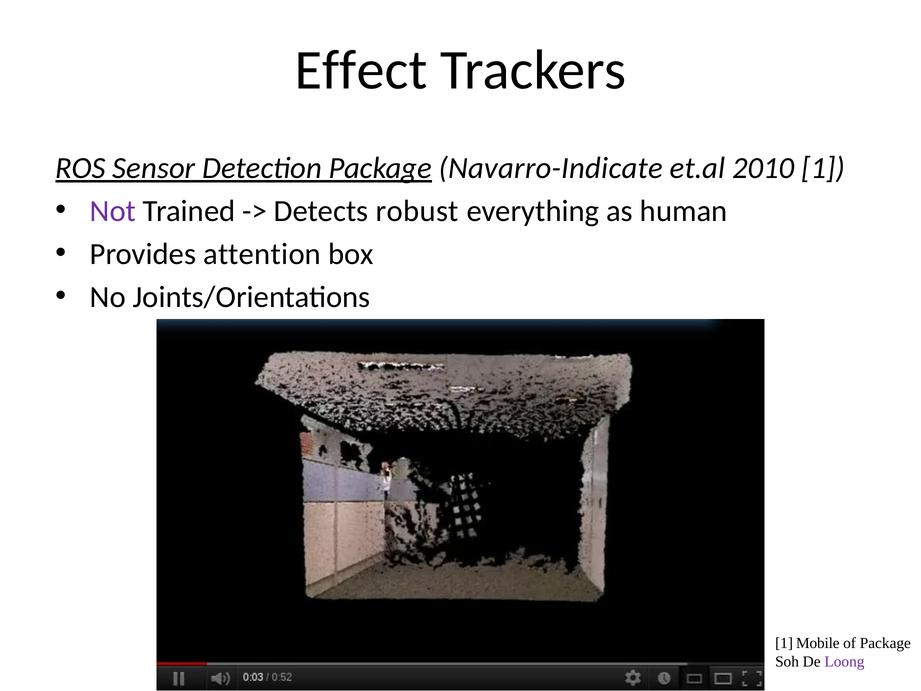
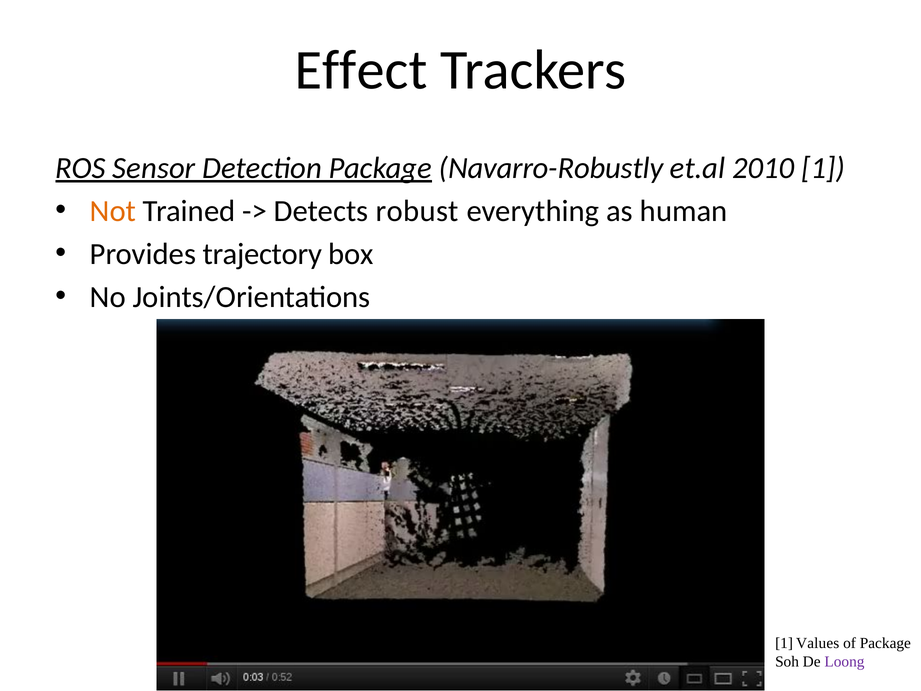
Navarro-Indicate: Navarro-Indicate -> Navarro-Robustly
Not colour: purple -> orange
attention: attention -> trajectory
Mobile: Mobile -> Values
